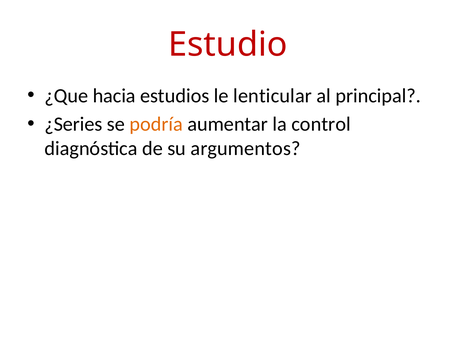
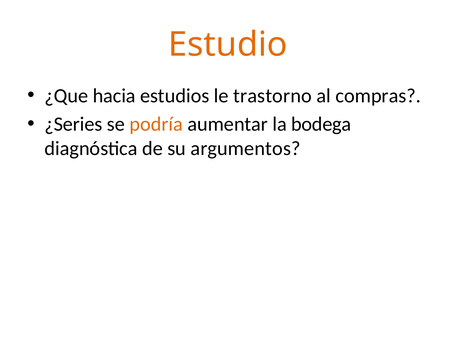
Estudio colour: red -> orange
lenticular: lenticular -> trastorno
principal: principal -> compras
control: control -> bodega
